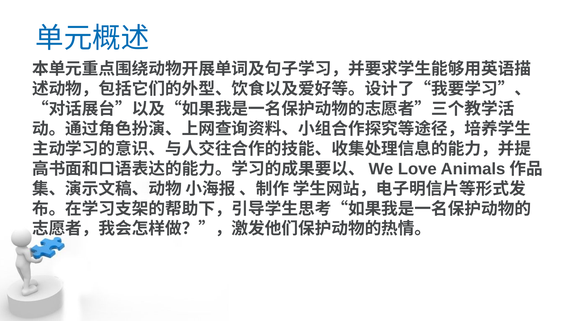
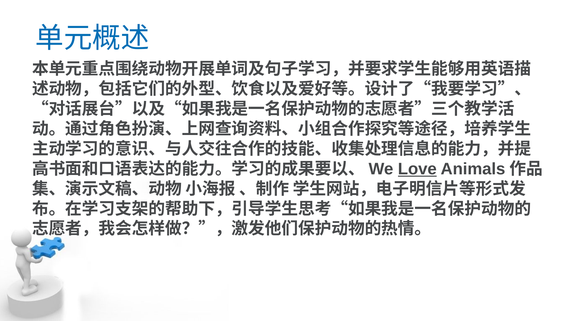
Love underline: none -> present
